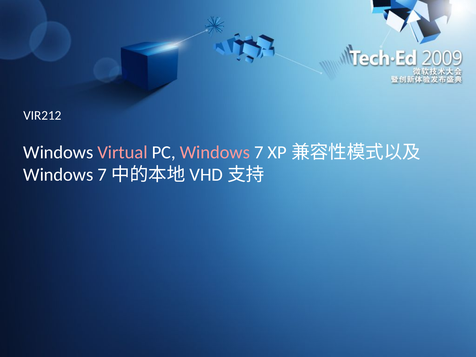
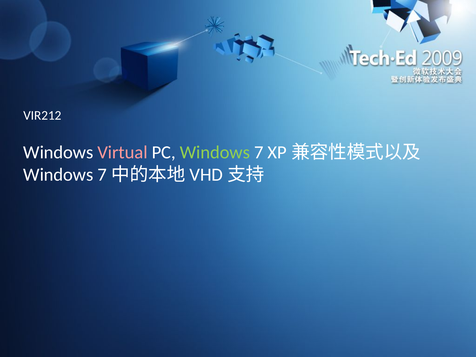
Windows at (215, 152) colour: pink -> light green
